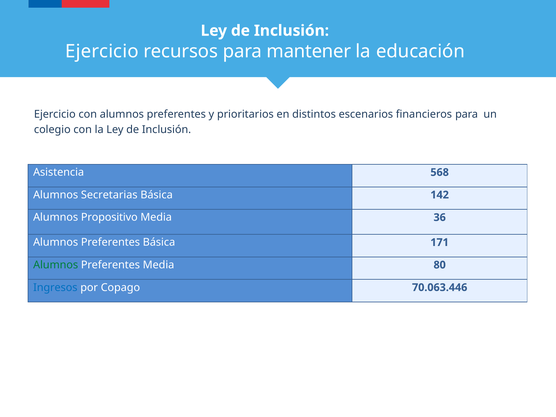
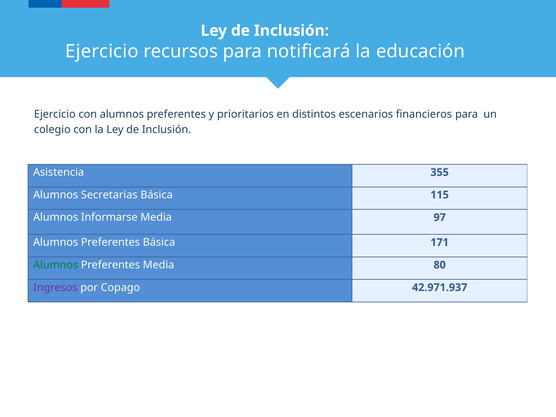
mantener: mantener -> notificará
568: 568 -> 355
142: 142 -> 115
Propositivo: Propositivo -> Informarse
36: 36 -> 97
Ingresos colour: blue -> purple
70.063.446: 70.063.446 -> 42.971.937
